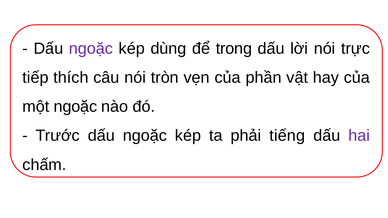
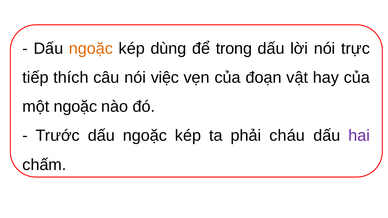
ngoặc at (91, 49) colour: purple -> orange
tròn: tròn -> việc
phần: phần -> đoạn
tiếng: tiếng -> cháu
